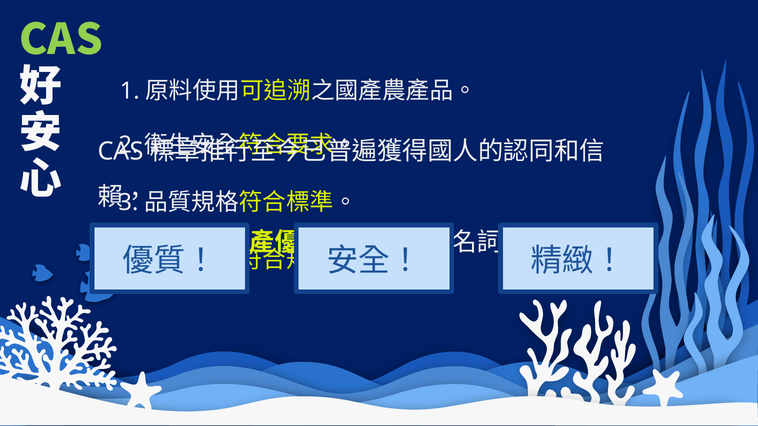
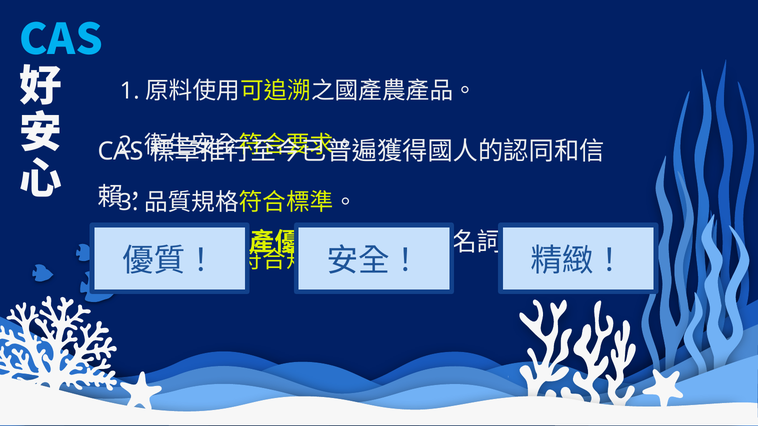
CAS at (61, 40) colour: light green -> light blue
